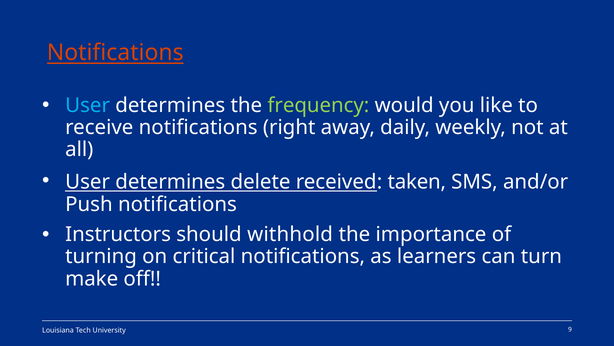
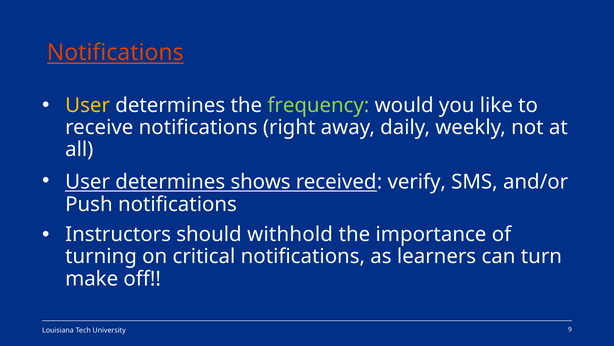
User at (88, 105) colour: light blue -> yellow
delete: delete -> shows
taken: taken -> verify
